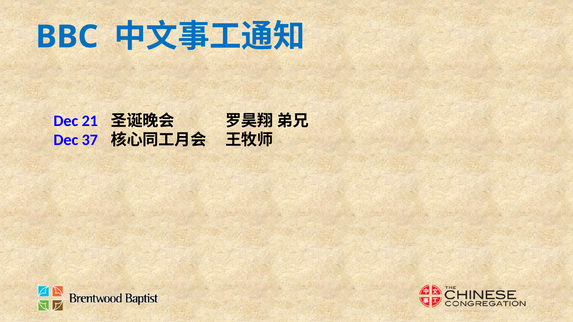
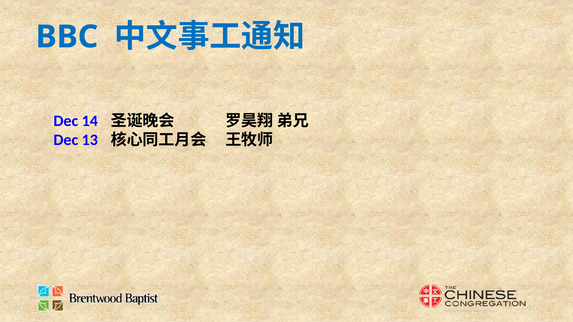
21: 21 -> 14
37: 37 -> 13
